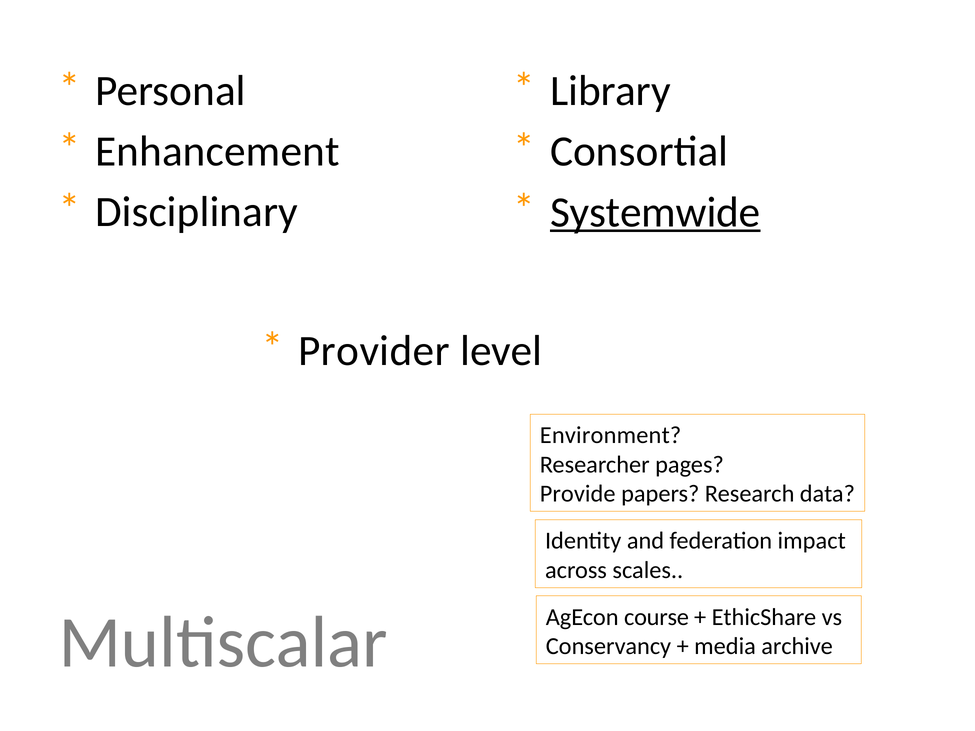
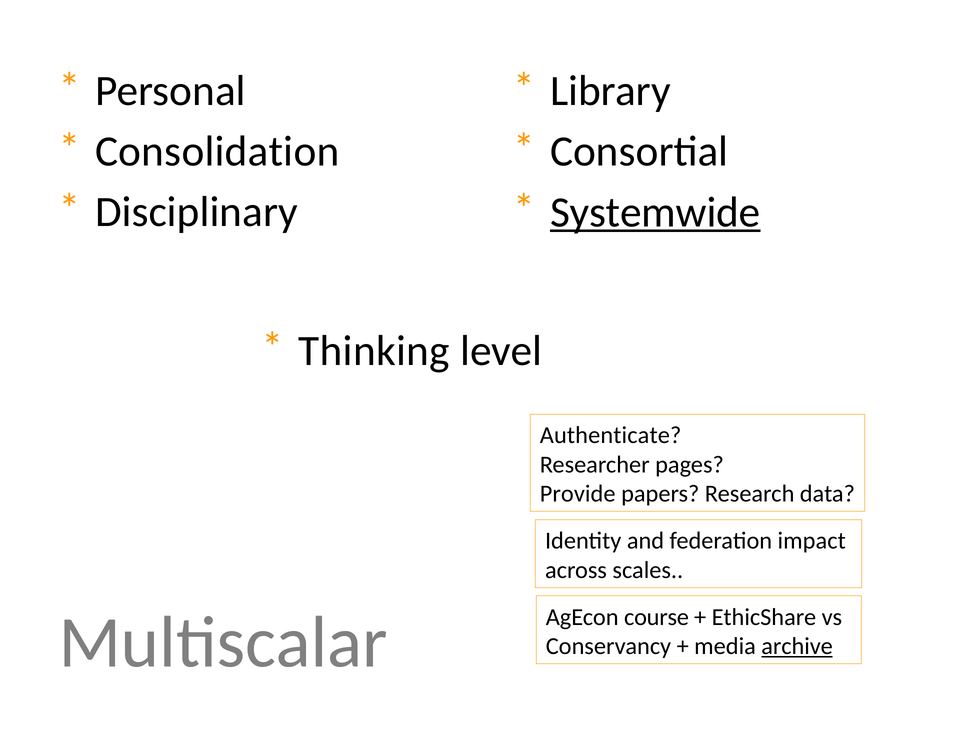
Enhancement: Enhancement -> Consolidation
Provider: Provider -> Thinking
Environment: Environment -> Authenticate
archive underline: none -> present
